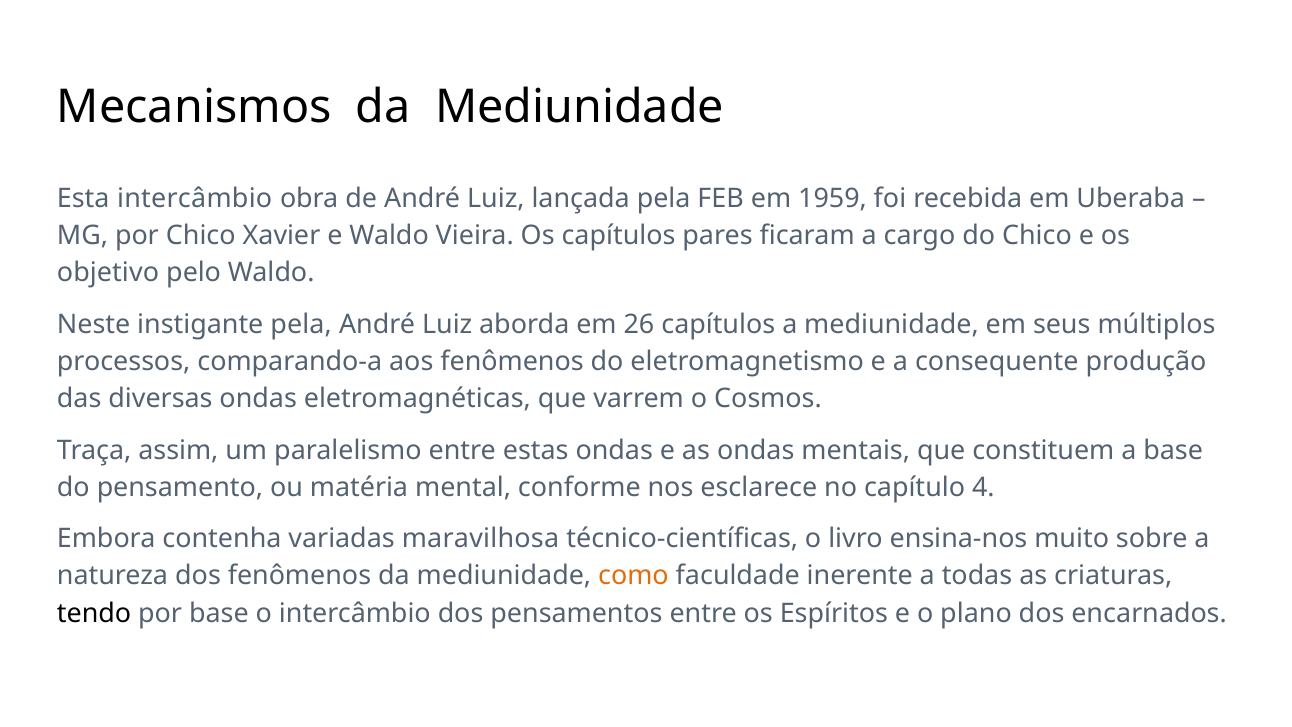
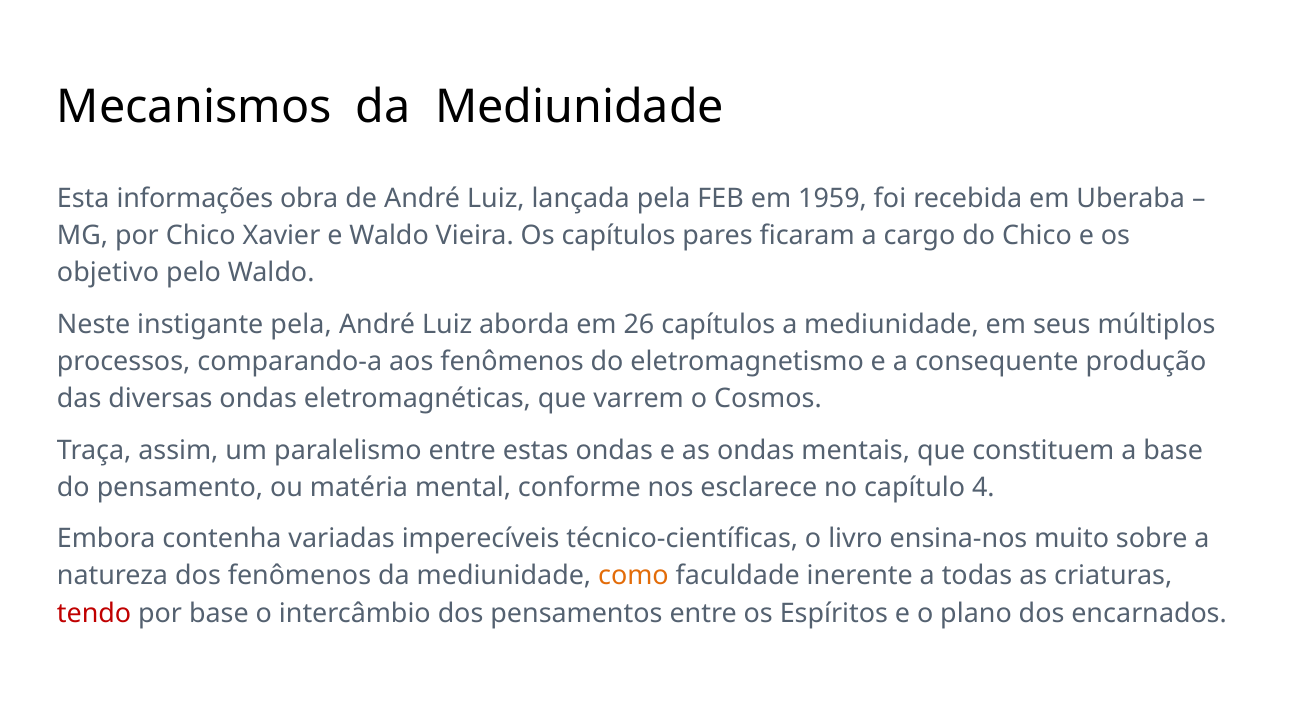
Esta intercâmbio: intercâmbio -> informações
maravilhosa: maravilhosa -> imperecíveis
tendo colour: black -> red
